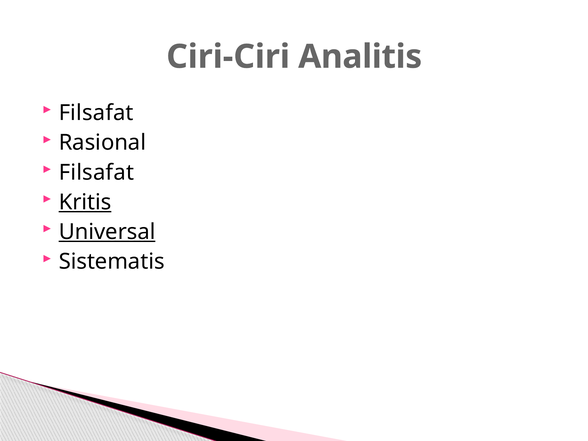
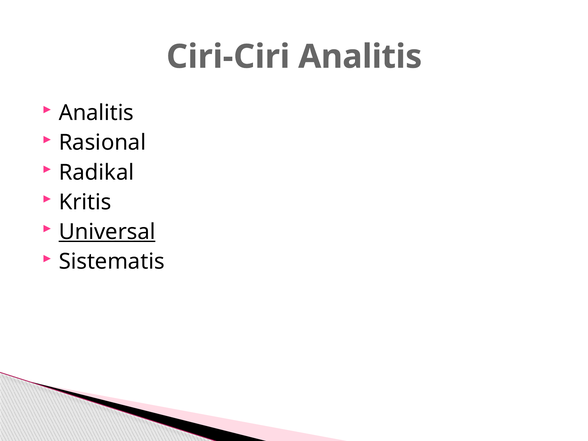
Filsafat at (96, 113): Filsafat -> Analitis
Filsafat at (96, 172): Filsafat -> Radikal
Kritis underline: present -> none
